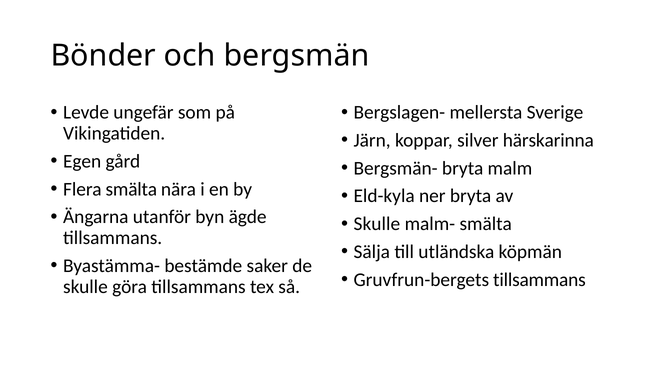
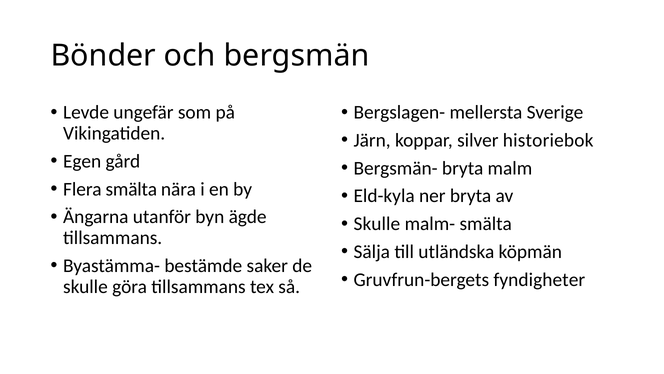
härskarinna: härskarinna -> historiebok
Gruvfrun-bergets tillsammans: tillsammans -> fyndigheter
